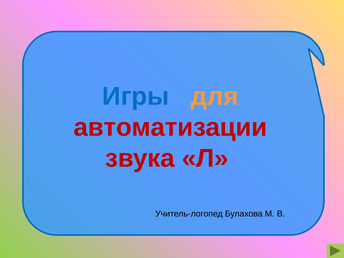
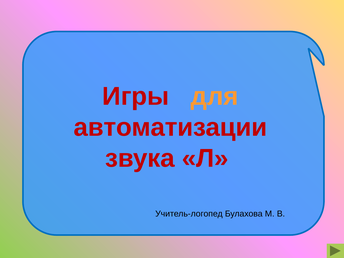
Игры colour: blue -> red
